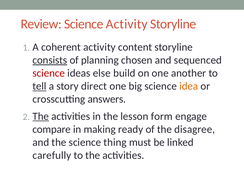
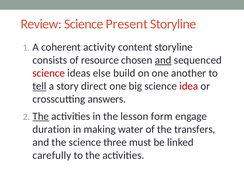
Science Activity: Activity -> Present
consists underline: present -> none
planning: planning -> resource
and at (163, 60) underline: none -> present
idea colour: orange -> red
compare: compare -> duration
ready: ready -> water
disagree: disagree -> transfers
thing: thing -> three
